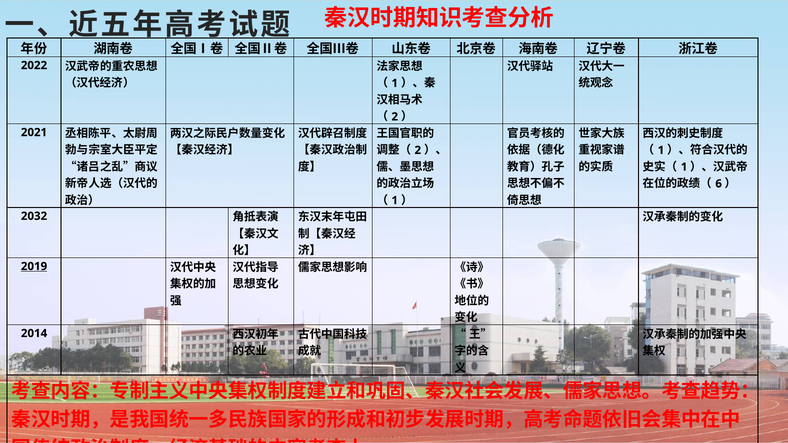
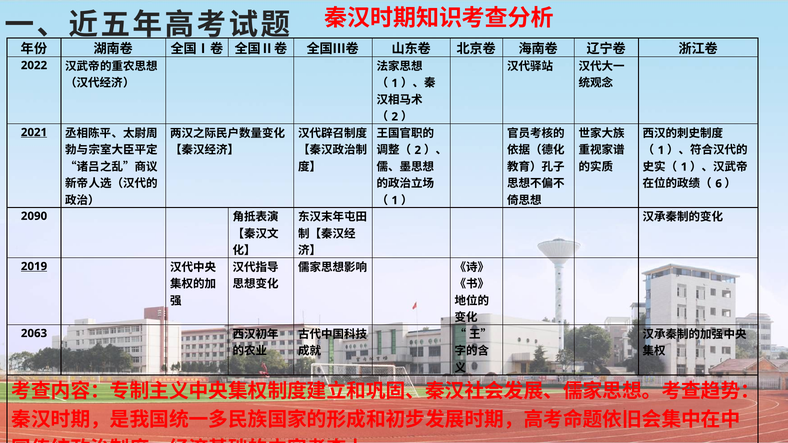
2021 underline: none -> present
2032: 2032 -> 2090
2014: 2014 -> 2063
